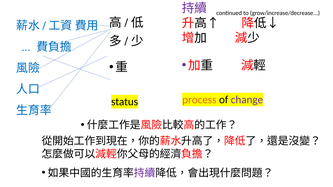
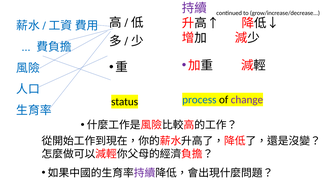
process colour: orange -> blue
